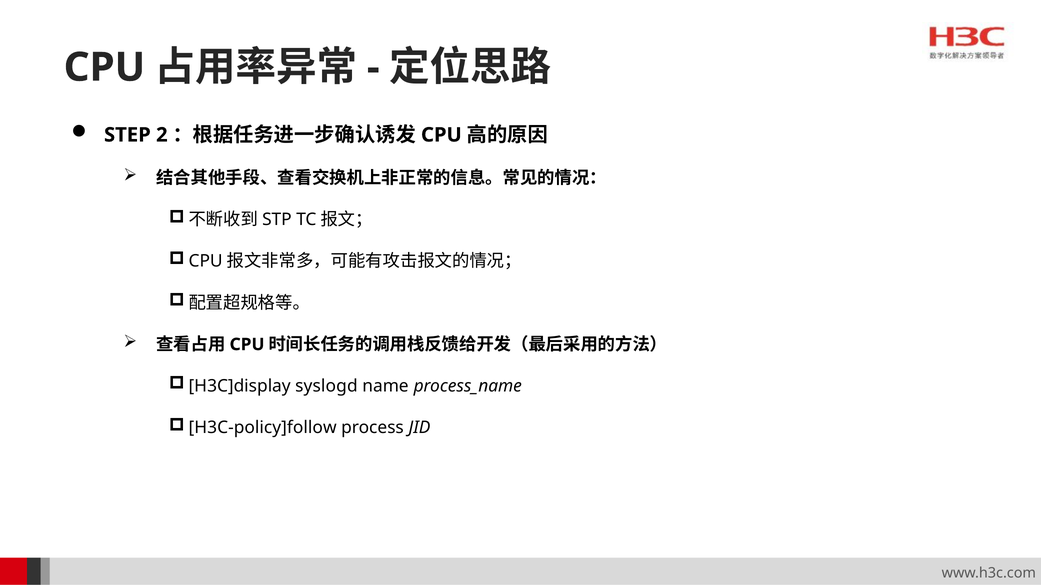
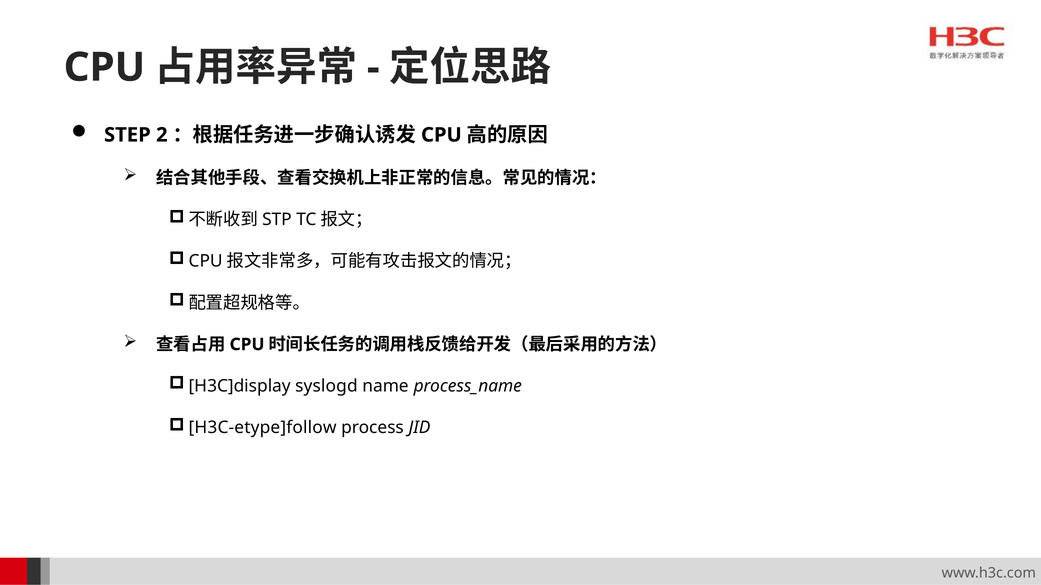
H3C-policy]follow: H3C-policy]follow -> H3C-etype]follow
